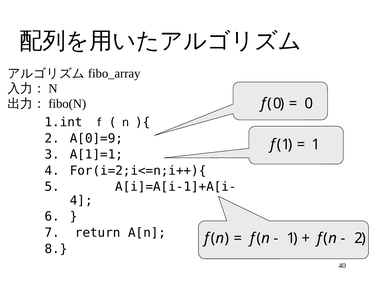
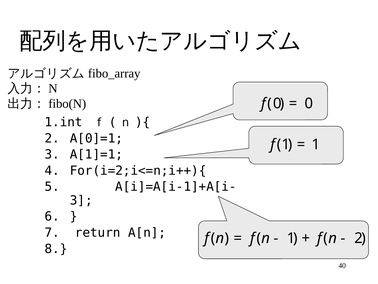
A[0]=9: A[0]=9 -> A[0]=1
4 at (81, 200): 4 -> 3
